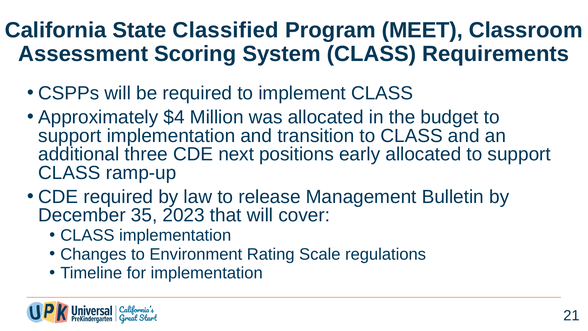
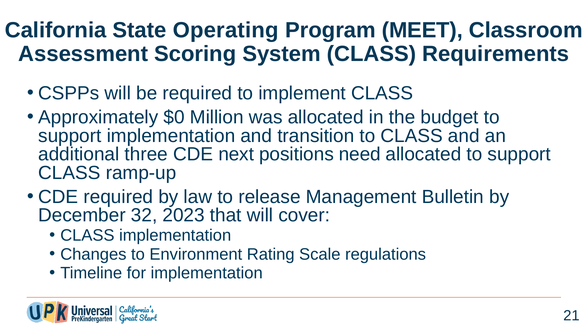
Classified: Classified -> Operating
$4: $4 -> $0
early: early -> need
35: 35 -> 32
